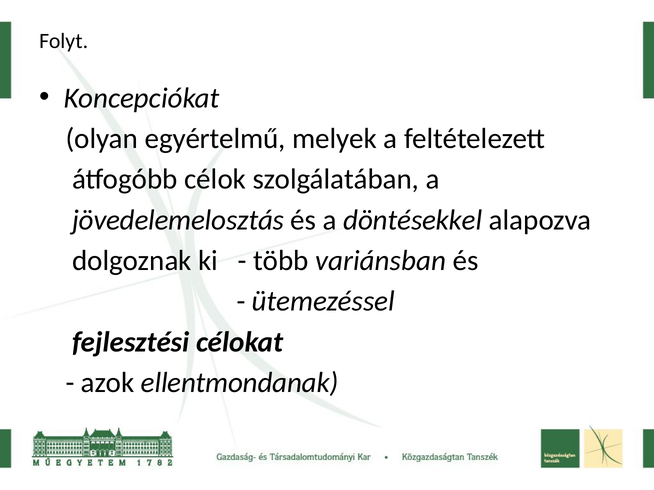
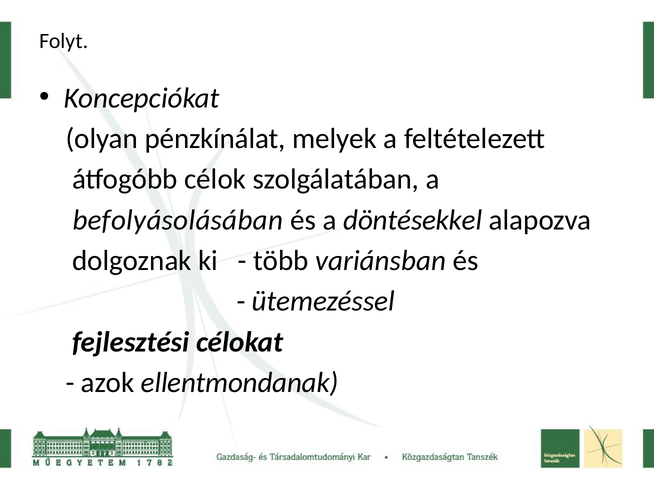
egyértelmű: egyértelmű -> pénzkínálat
jövedelemelosztás: jövedelemelosztás -> befolyásolásában
